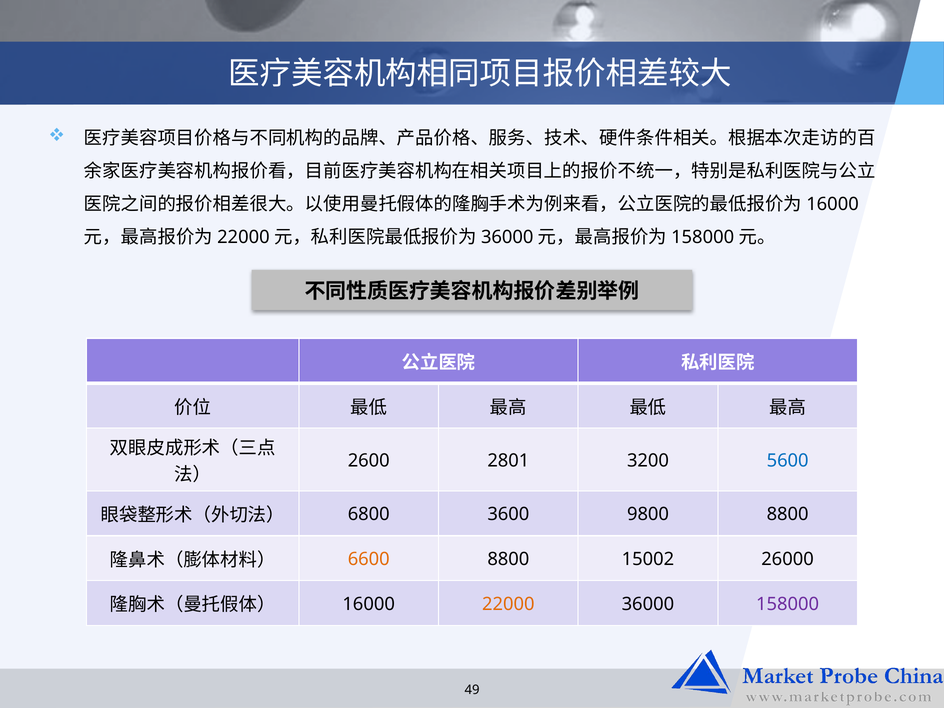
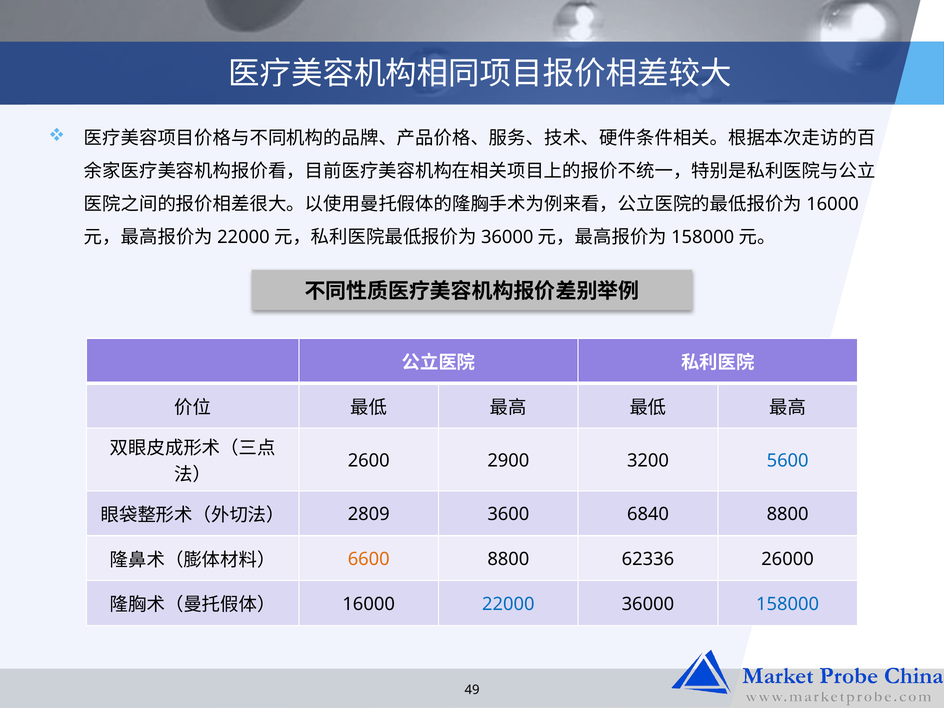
2801: 2801 -> 2900
6800: 6800 -> 2809
9800: 9800 -> 6840
15002: 15002 -> 62336
22000 colour: orange -> blue
158000 colour: purple -> blue
